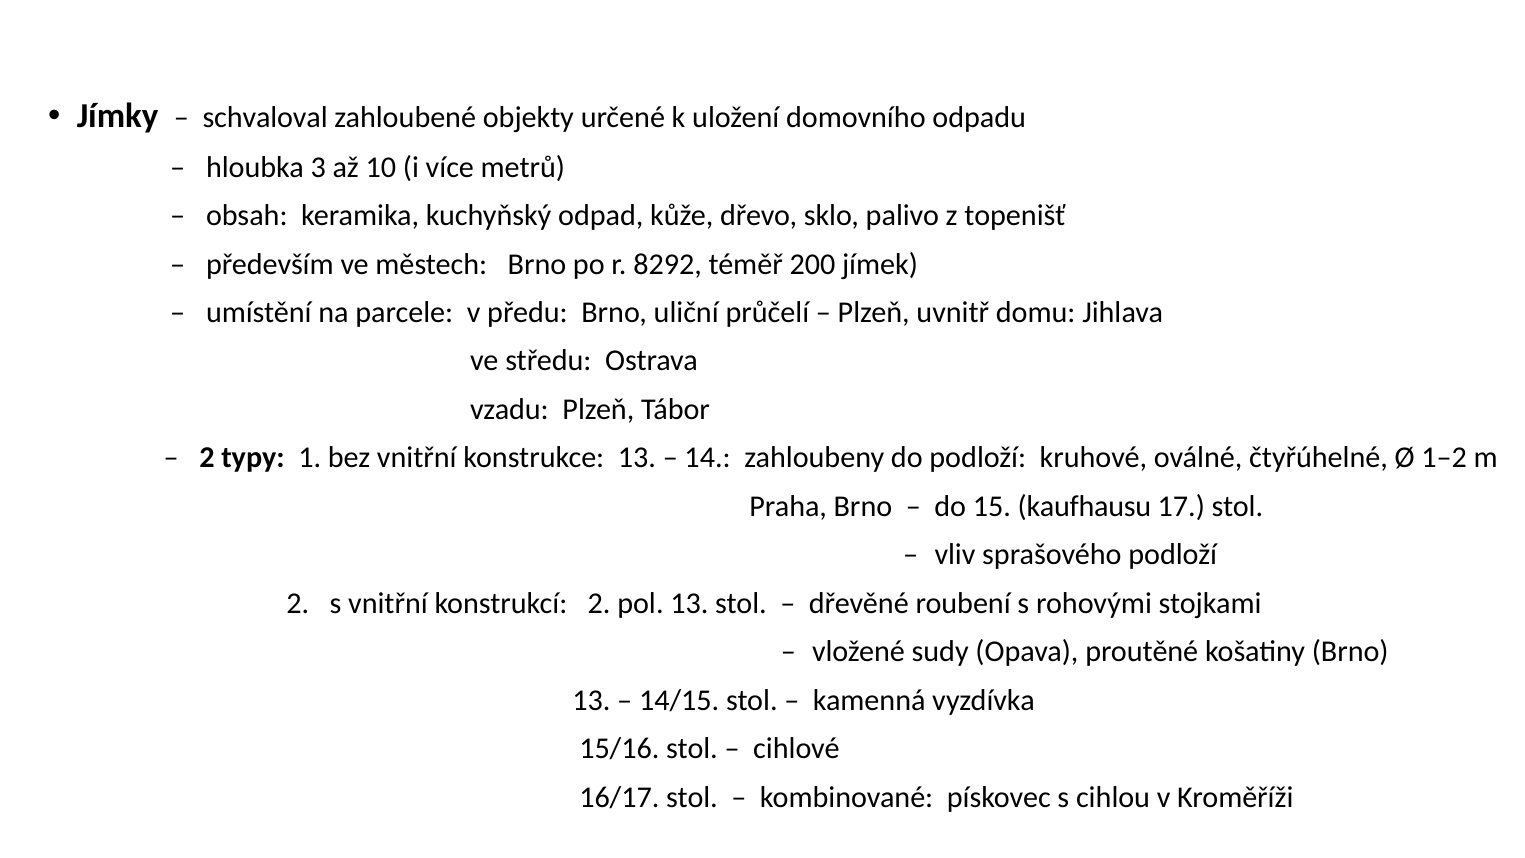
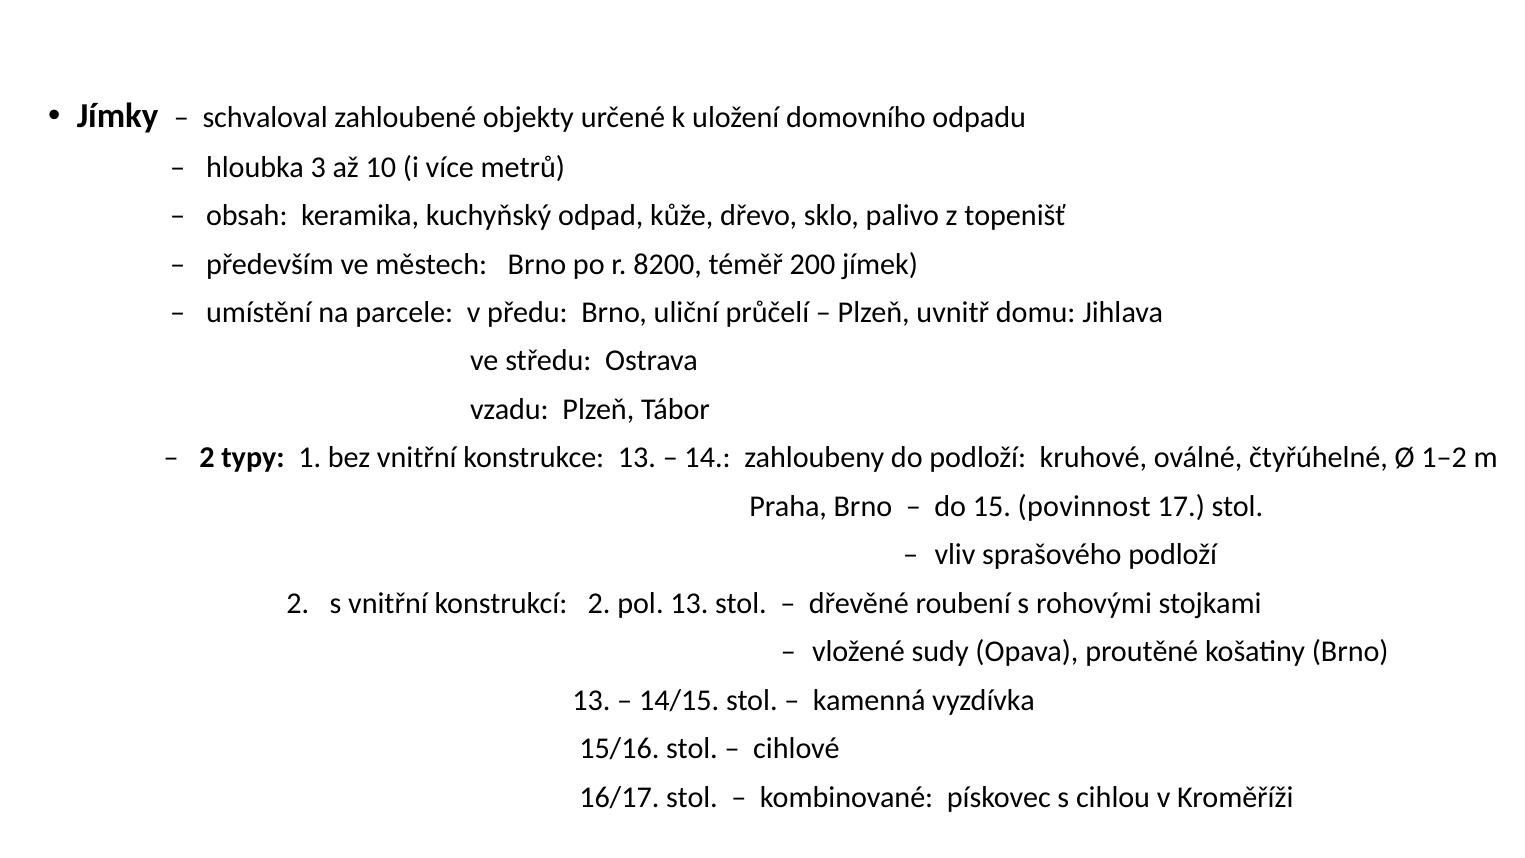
8292: 8292 -> 8200
kaufhausu: kaufhausu -> povinnost
